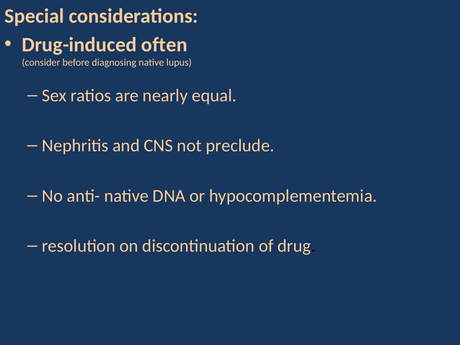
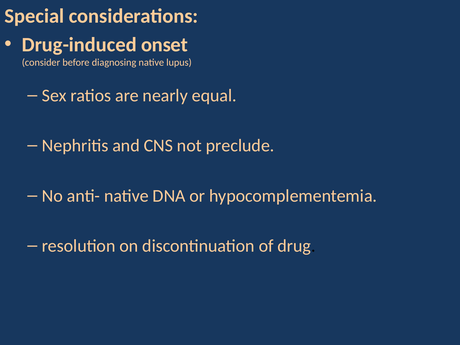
often: often -> onset
